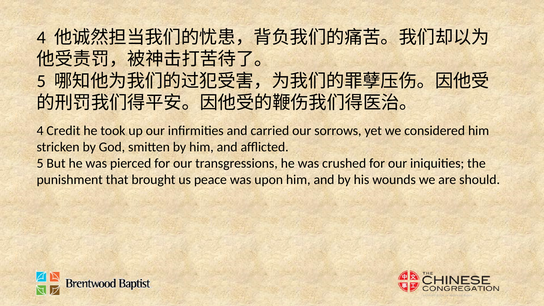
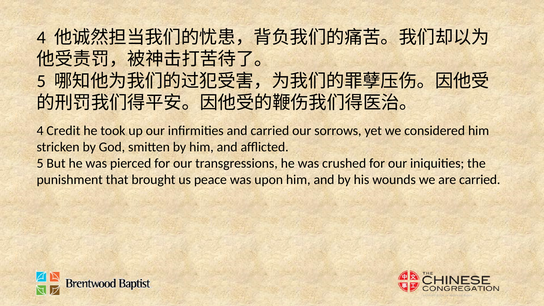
are should: should -> carried
